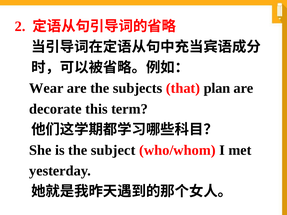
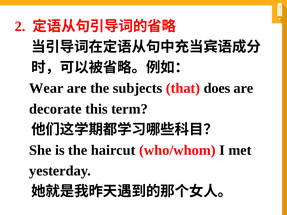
plan: plan -> does
subject: subject -> haircut
